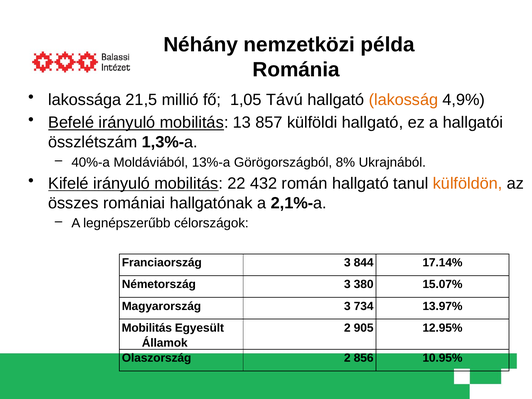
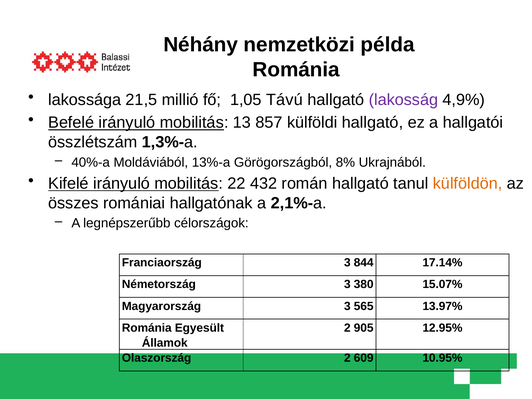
lakosság colour: orange -> purple
734: 734 -> 565
Mobilitás at (147, 328): Mobilitás -> Románia
856: 856 -> 609
